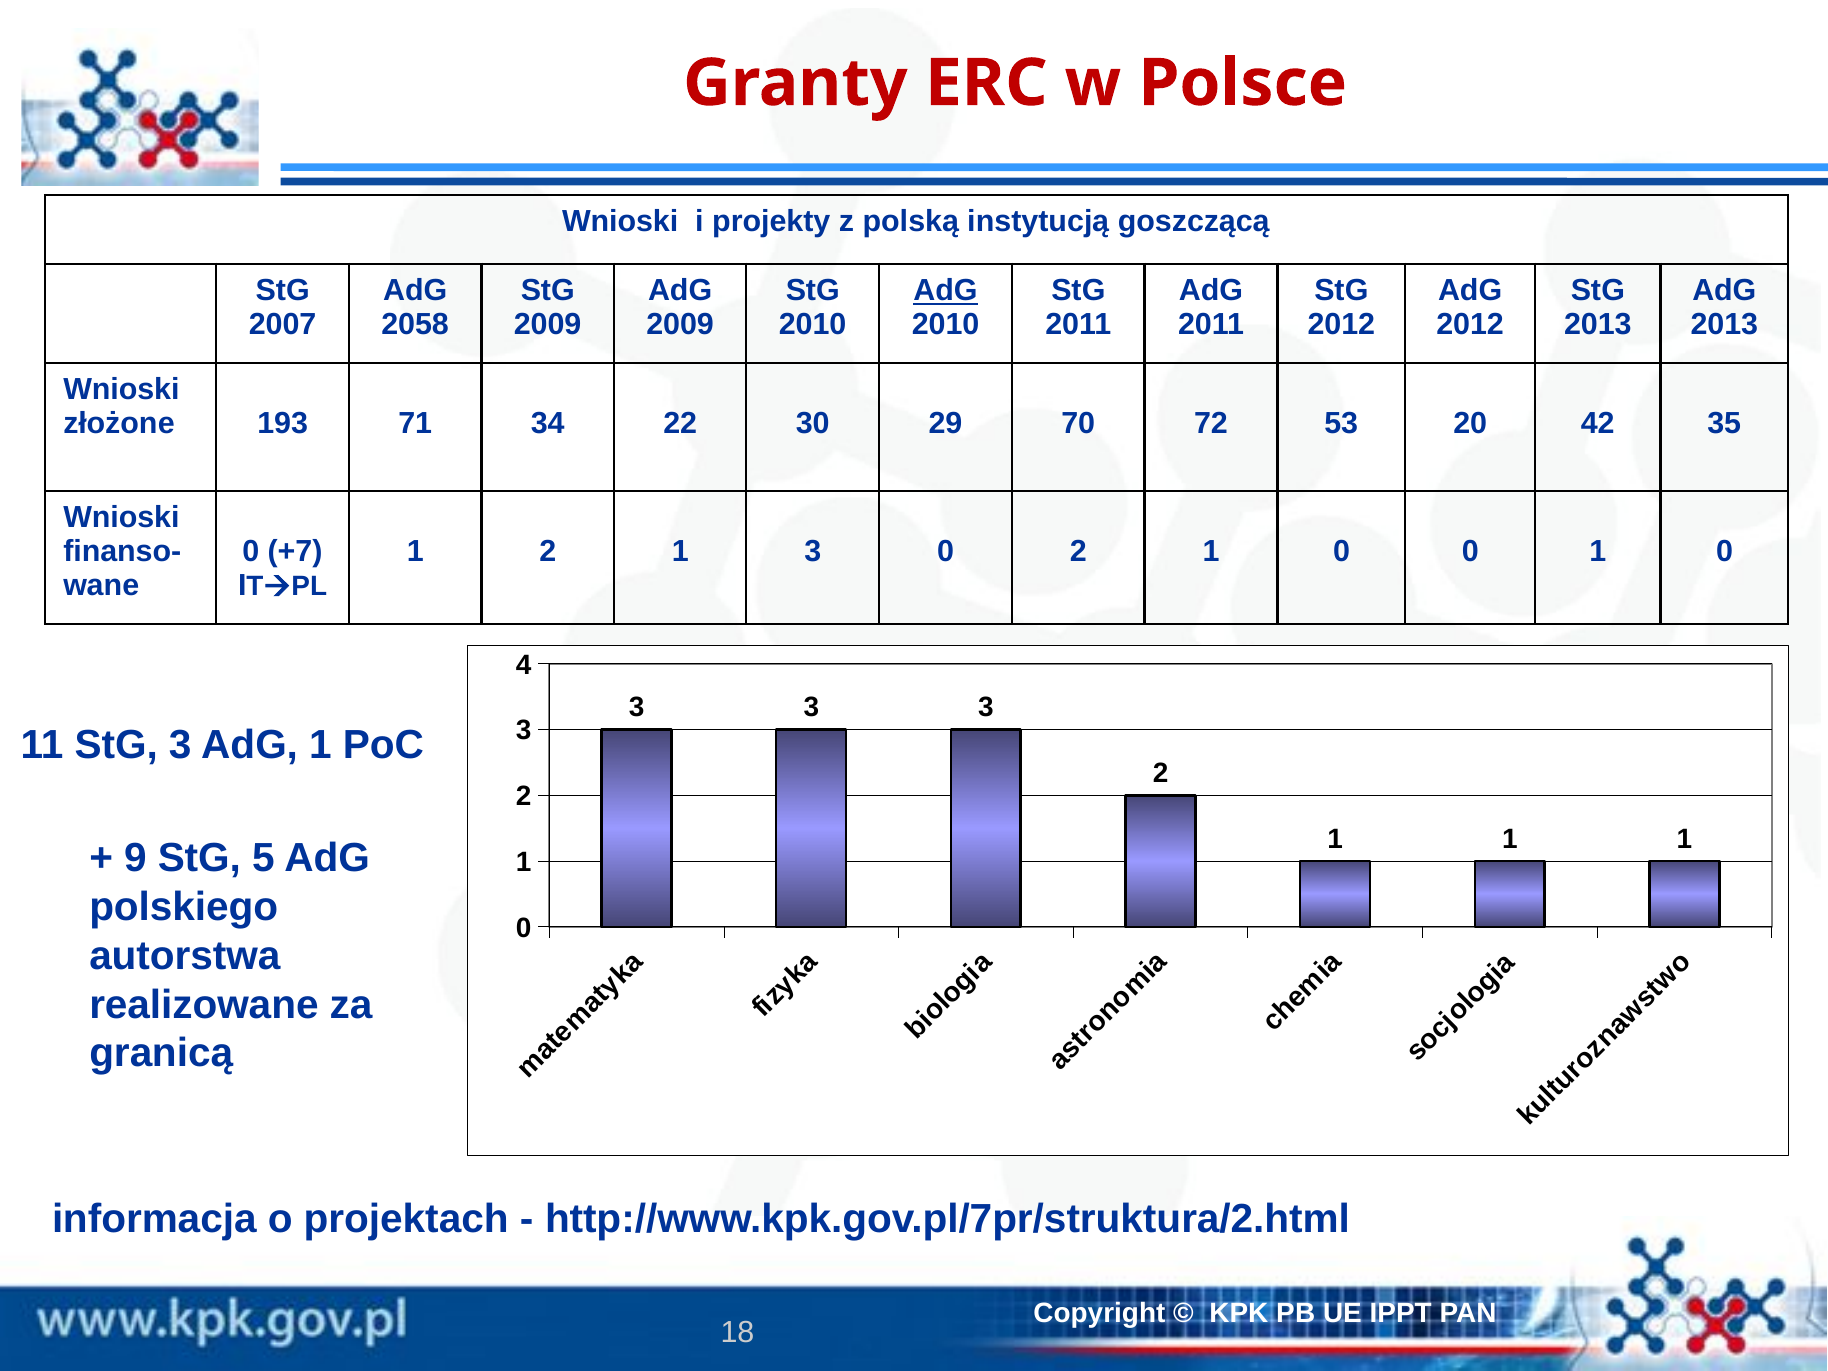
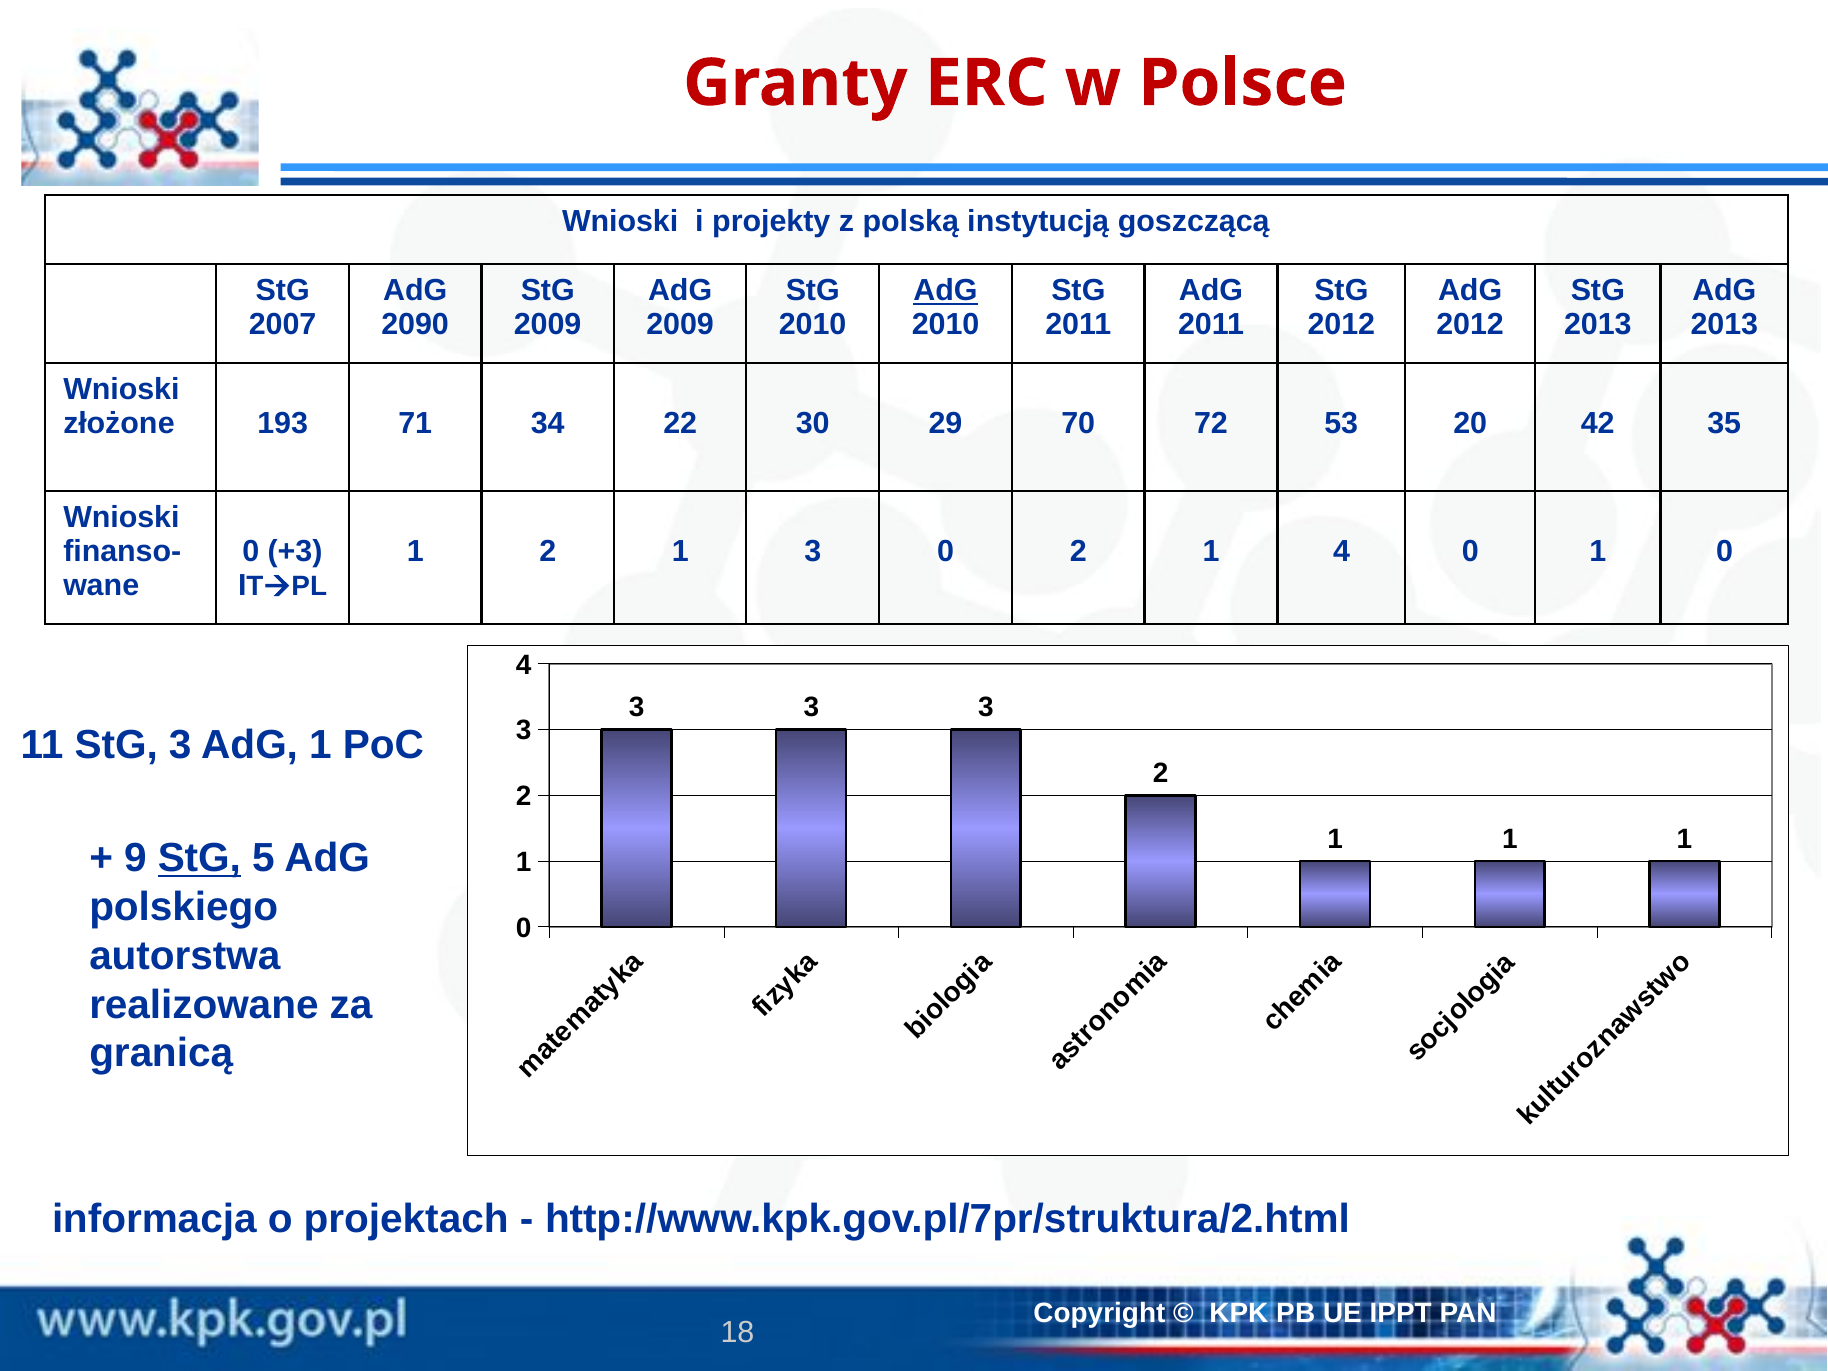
2058: 2058 -> 2090
+7: +7 -> +3
2 1 0: 0 -> 4
StG at (199, 859) underline: none -> present
